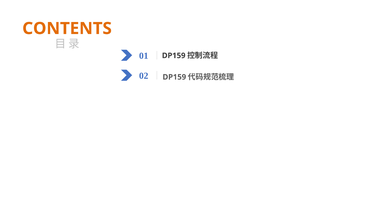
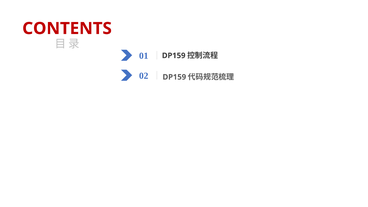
CONTENTS colour: orange -> red
